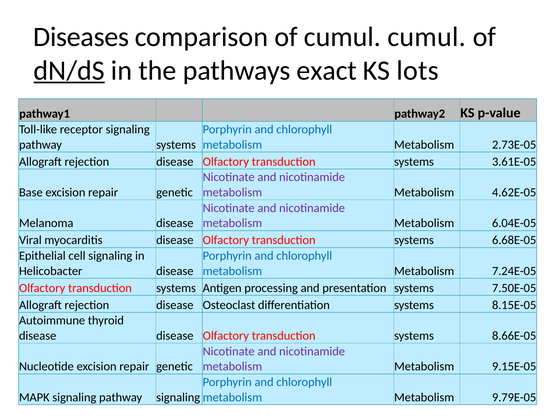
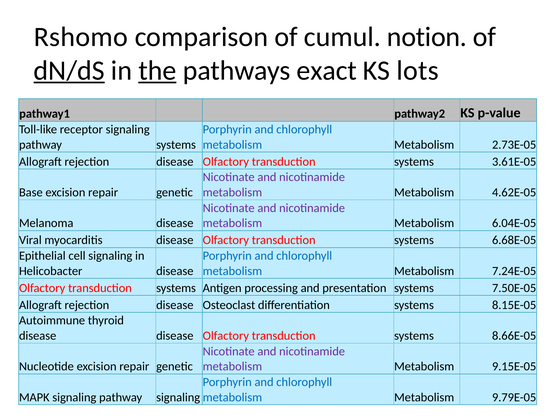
Diseases: Diseases -> Rshomo
cumul cumul: cumul -> notion
the underline: none -> present
